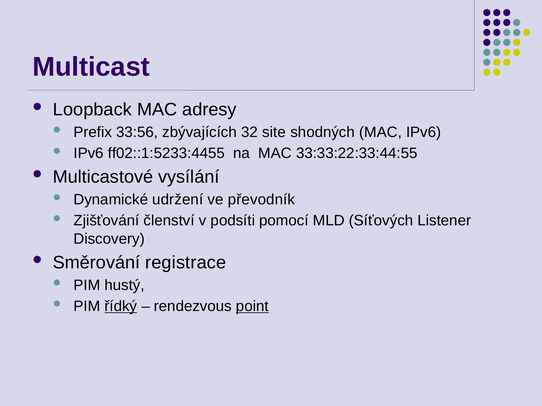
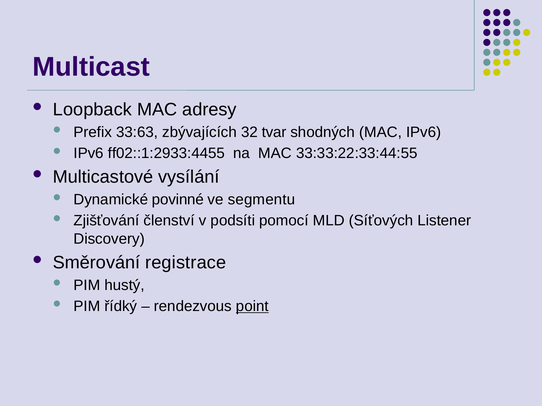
33:56: 33:56 -> 33:63
site: site -> tvar
ff02::1:5233:4455: ff02::1:5233:4455 -> ff02::1:2933:4455
udržení: udržení -> povinné
převodník: převodník -> segmentu
řídký underline: present -> none
